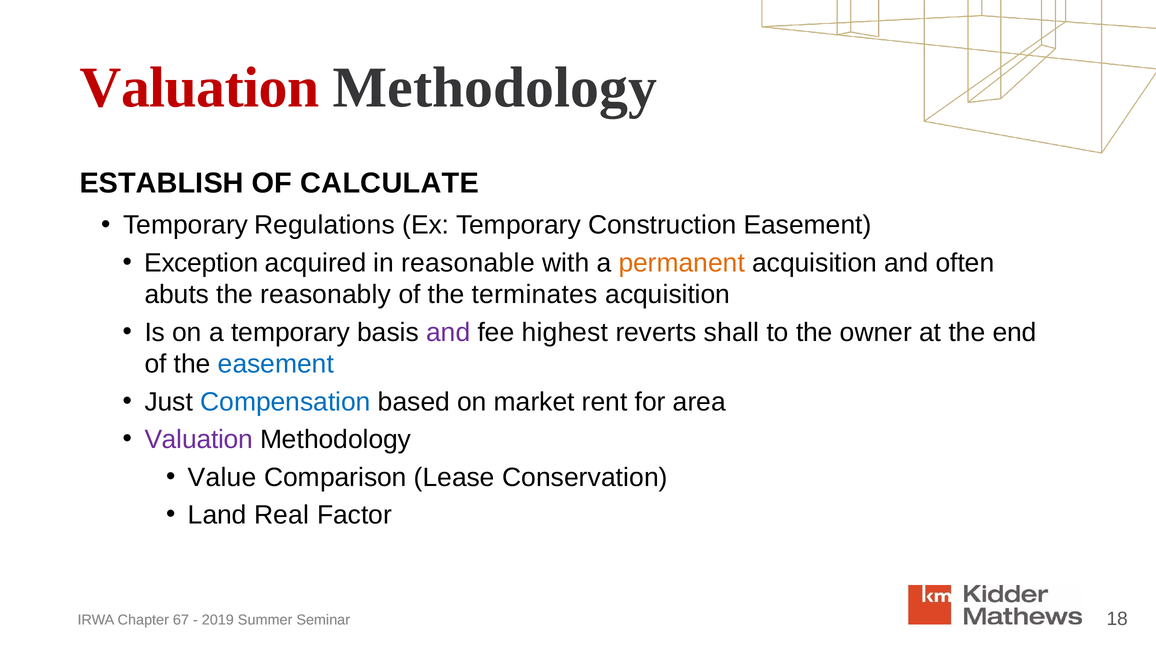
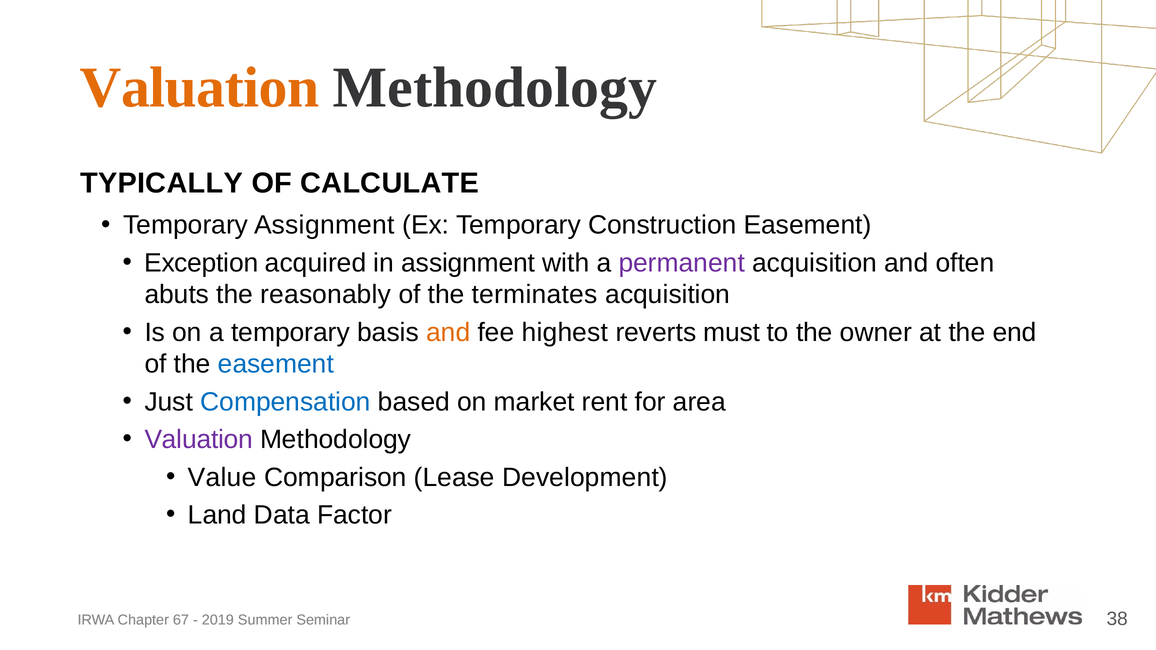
Valuation at (200, 88) colour: red -> orange
ESTABLISH: ESTABLISH -> TYPICALLY
Temporary Regulations: Regulations -> Assignment
in reasonable: reasonable -> assignment
permanent colour: orange -> purple
and at (448, 333) colour: purple -> orange
shall: shall -> must
Conservation: Conservation -> Development
Real: Real -> Data
18: 18 -> 38
